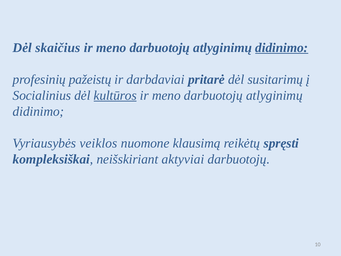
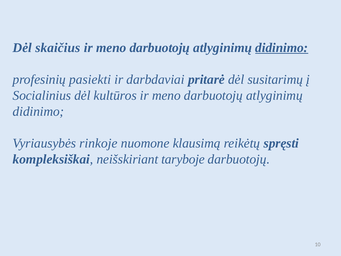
pažeistų: pažeistų -> pasiekti
kultūros underline: present -> none
veiklos: veiklos -> rinkoje
aktyviai: aktyviai -> taryboje
